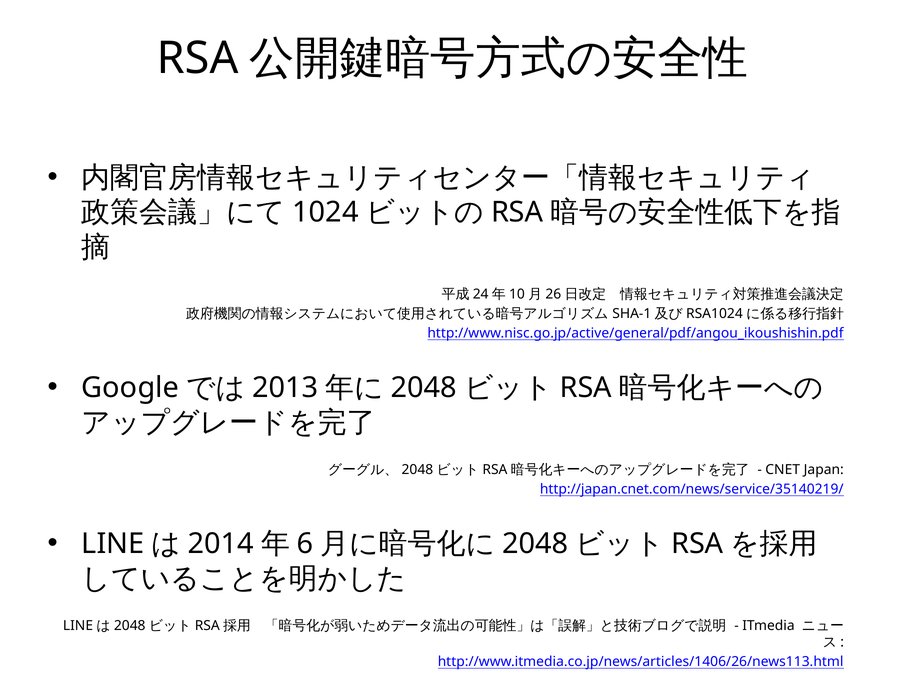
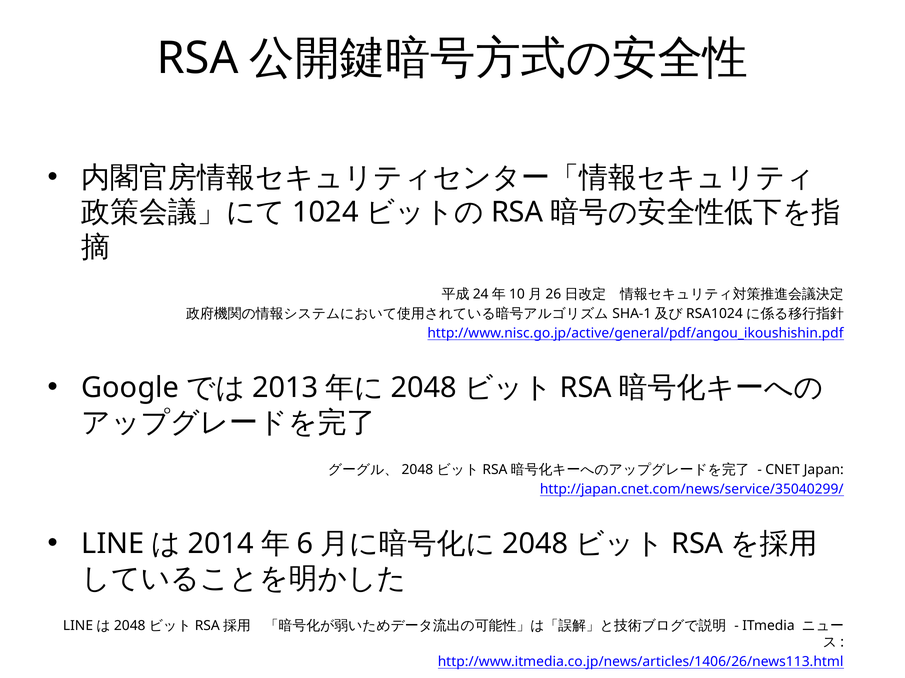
http://japan.cnet.com/news/service/35140219/: http://japan.cnet.com/news/service/35140219/ -> http://japan.cnet.com/news/service/35040299/
